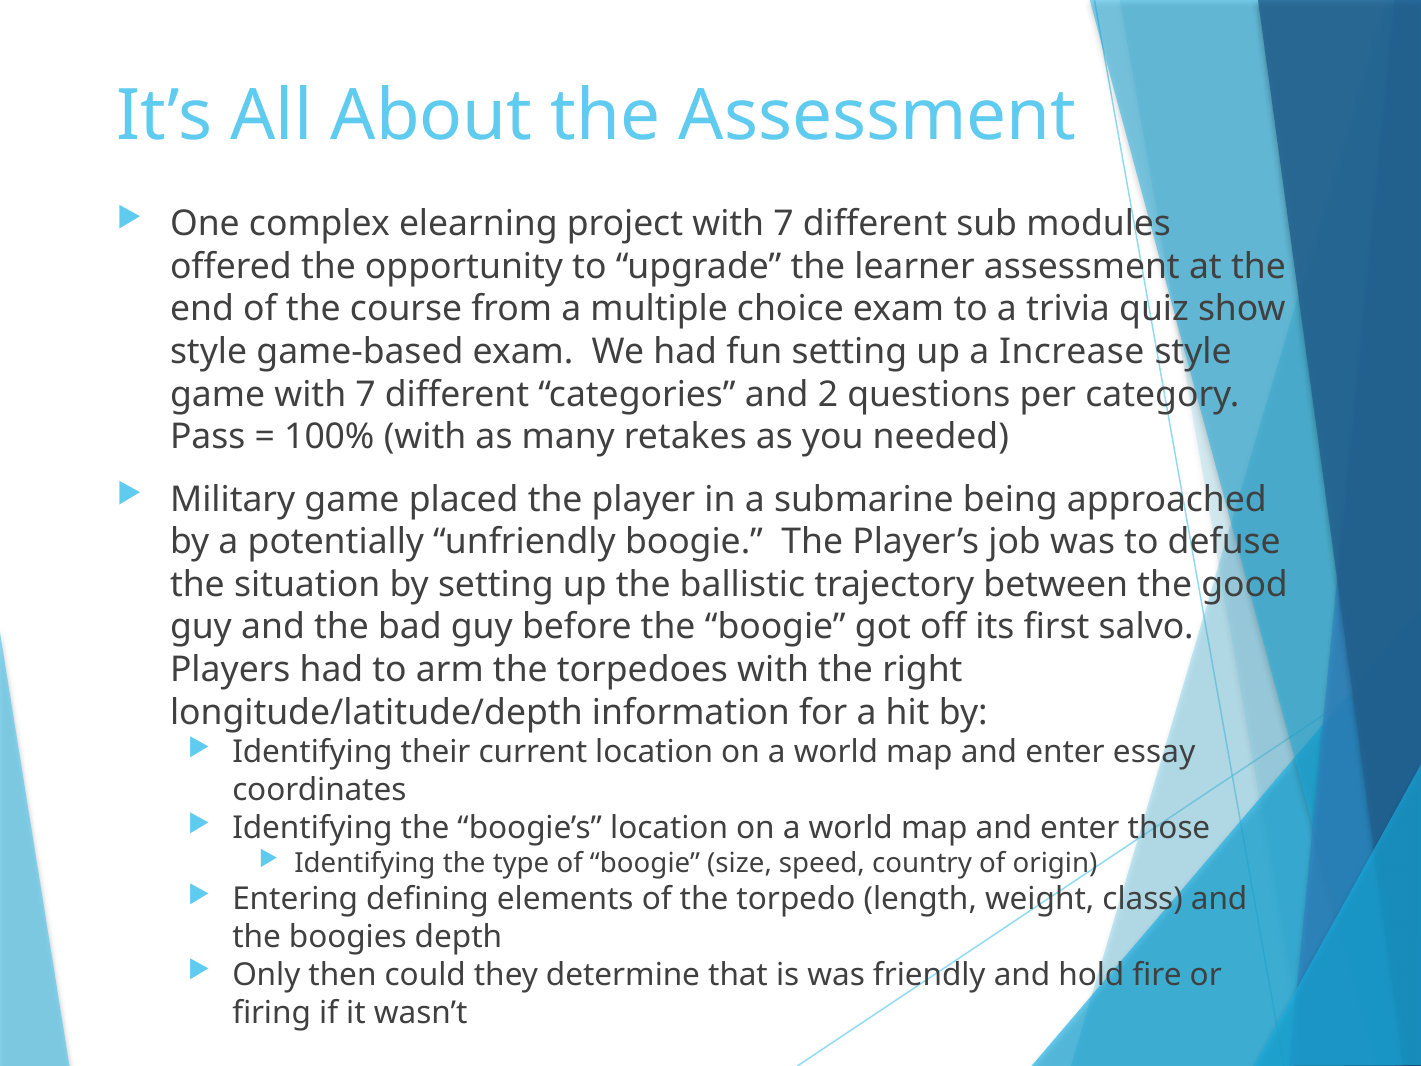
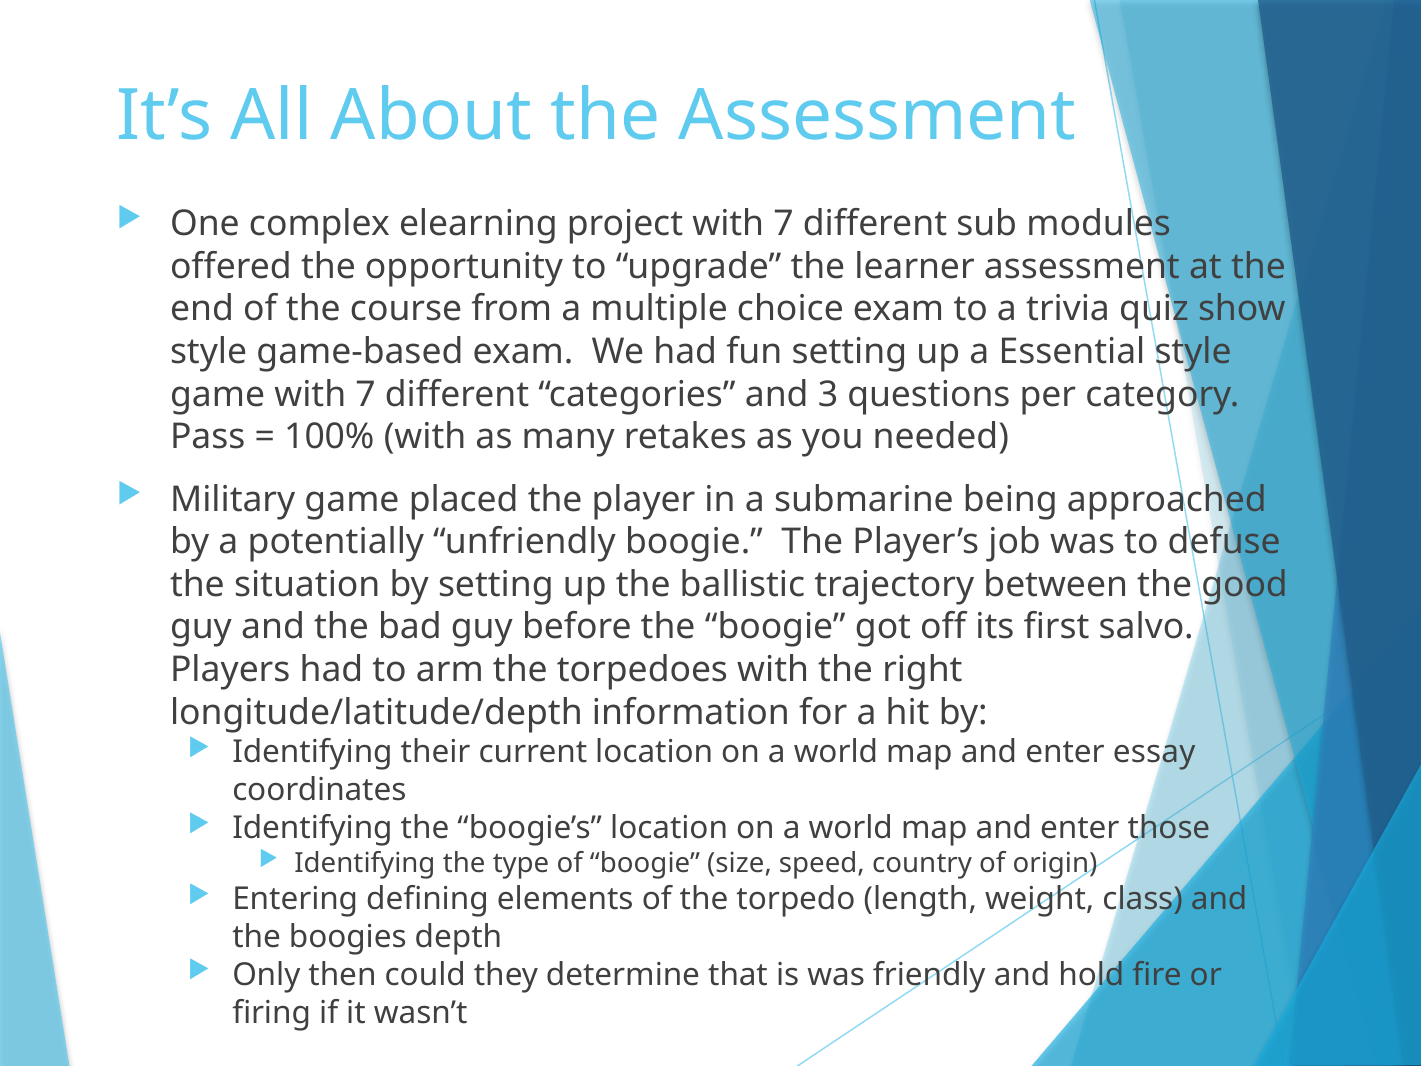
Increase: Increase -> Essential
2: 2 -> 3
